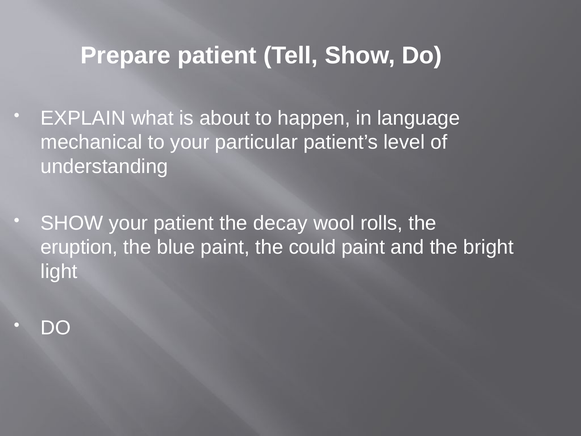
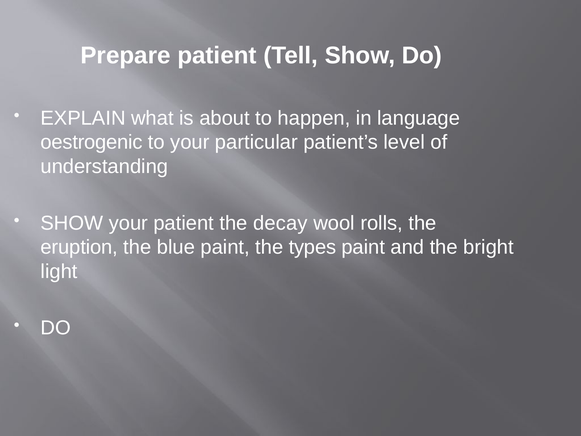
mechanical: mechanical -> oestrogenic
could: could -> types
